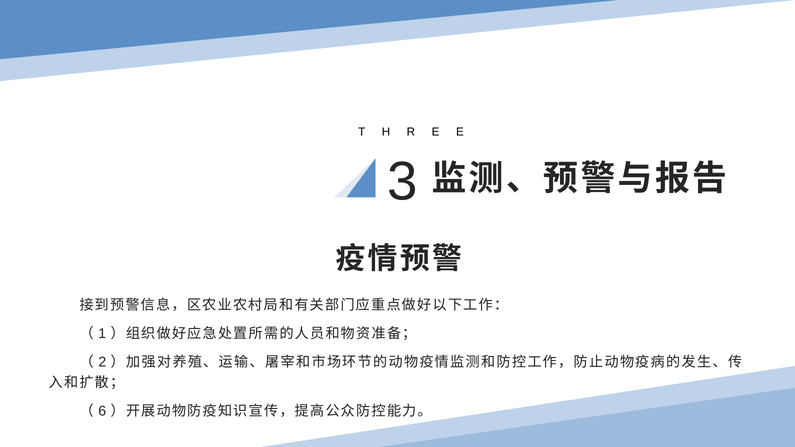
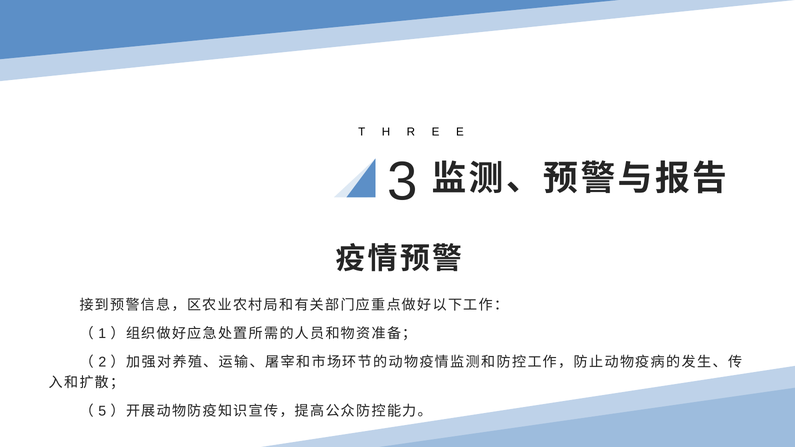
6: 6 -> 5
